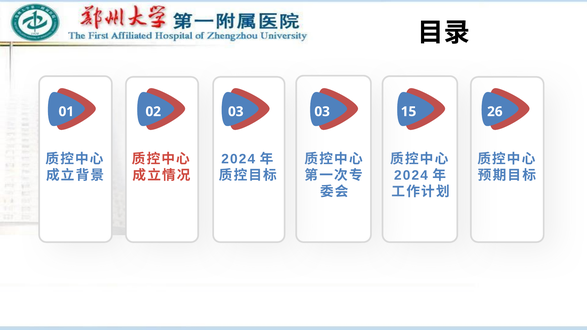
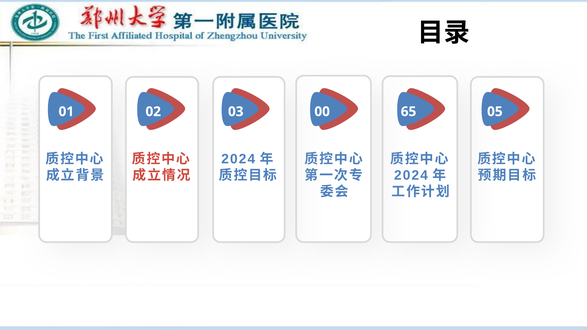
03 03: 03 -> 00
15: 15 -> 65
26: 26 -> 05
